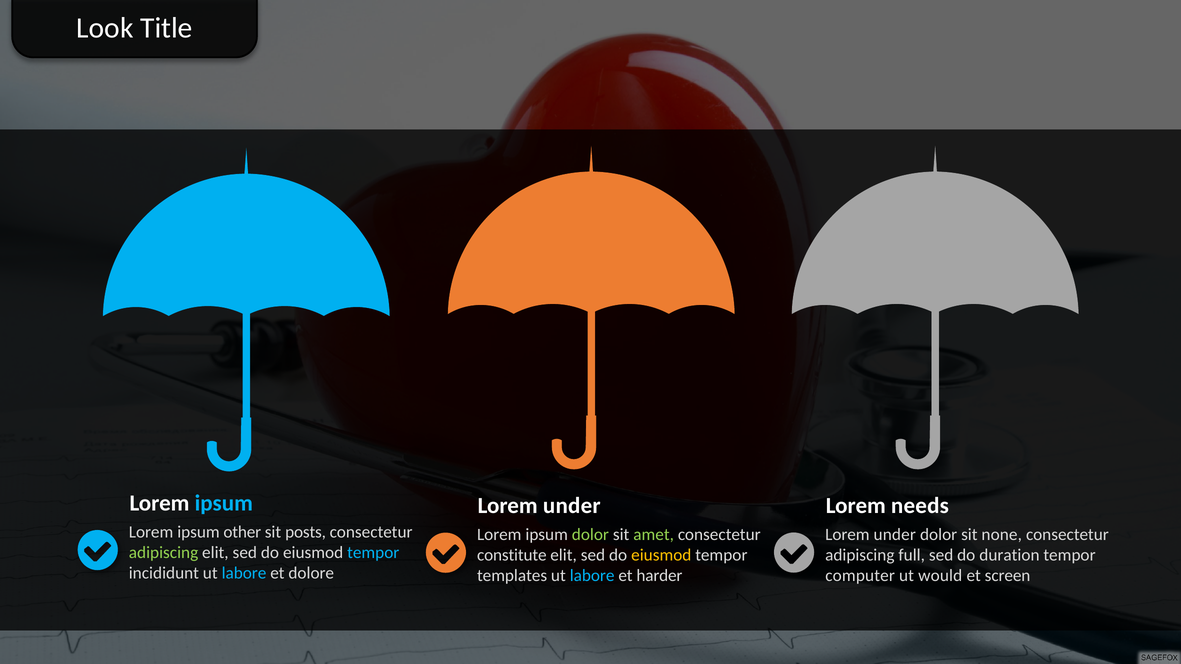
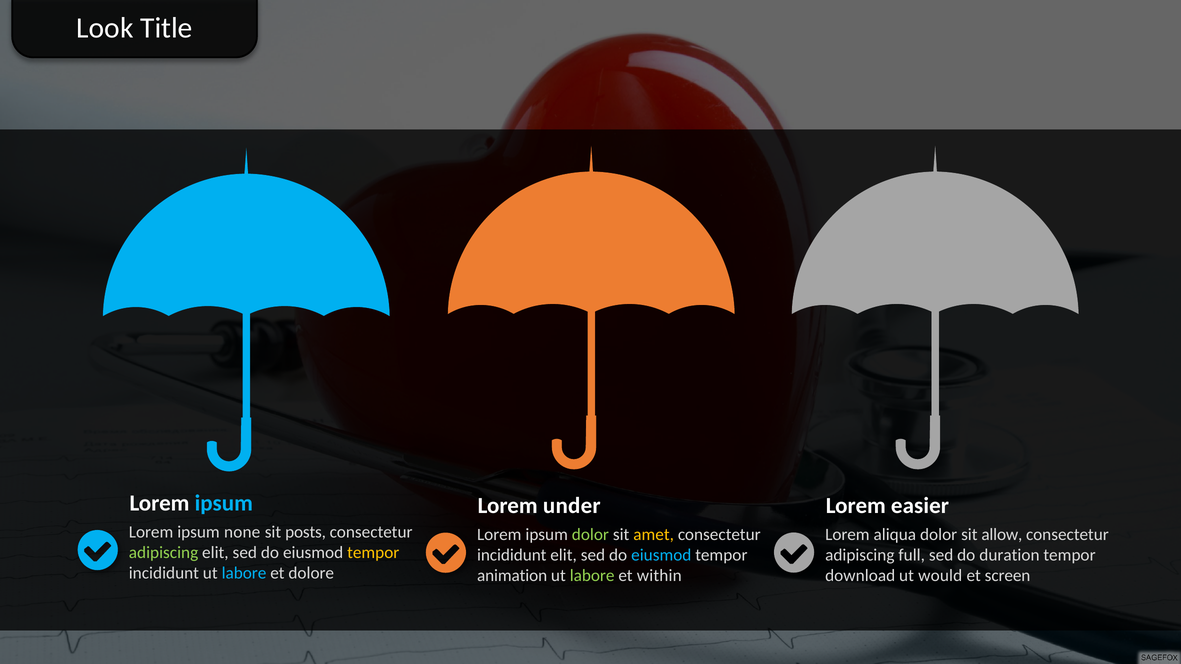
needs: needs -> easier
other: other -> none
under at (895, 535): under -> aliqua
none: none -> allow
amet colour: light green -> yellow
tempor at (373, 553) colour: light blue -> yellow
constitute at (512, 555): constitute -> incididunt
eiusmod at (661, 555) colour: yellow -> light blue
computer: computer -> download
templates: templates -> animation
labore at (592, 576) colour: light blue -> light green
harder: harder -> within
